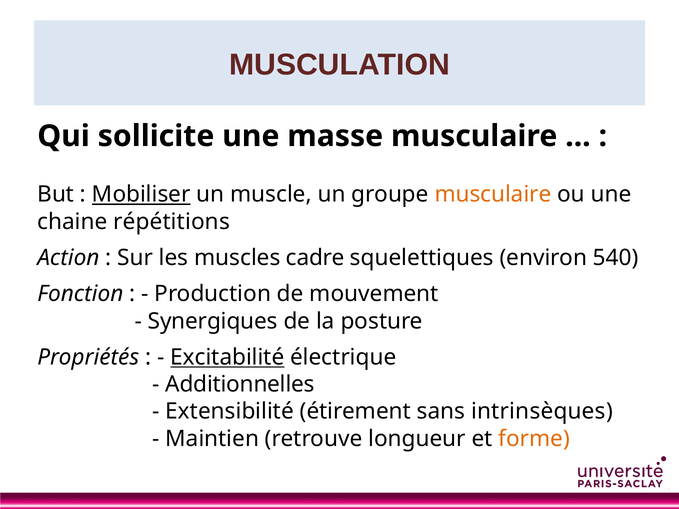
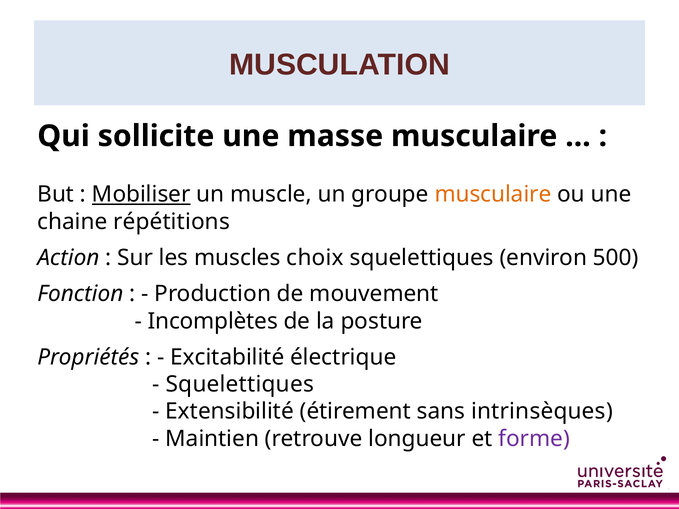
cadre: cadre -> choix
540: 540 -> 500
Synergiques: Synergiques -> Incomplètes
Excitabilité underline: present -> none
Additionnelles at (240, 385): Additionnelles -> Squelettiques
forme colour: orange -> purple
